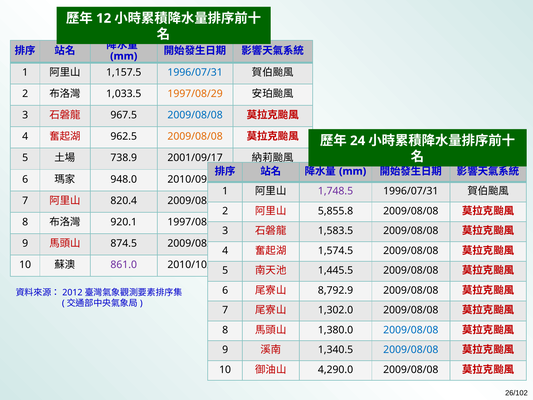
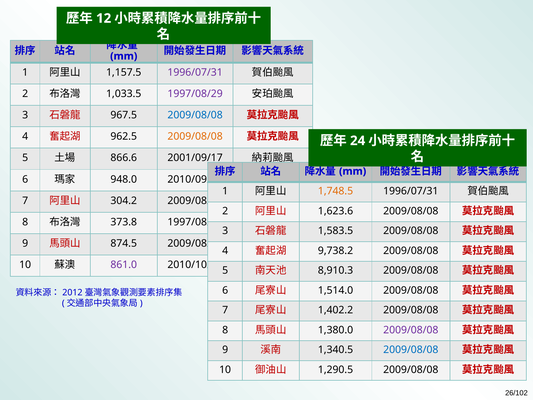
1996/07/31 at (195, 72) colour: blue -> purple
1997/08/29 colour: orange -> purple
738.9: 738.9 -> 866.6
1,748.5 colour: purple -> orange
820.4: 820.4 -> 304.2
5,855.8: 5,855.8 -> 1,623.6
920.1: 920.1 -> 373.8
1,574.5: 1,574.5 -> 9,738.2
1,445.5: 1,445.5 -> 8,910.3
8,792.9: 8,792.9 -> 1,514.0
1,302.0: 1,302.0 -> 1,402.2
2009/08/08 at (411, 330) colour: blue -> purple
4,290.0: 4,290.0 -> 1,290.5
